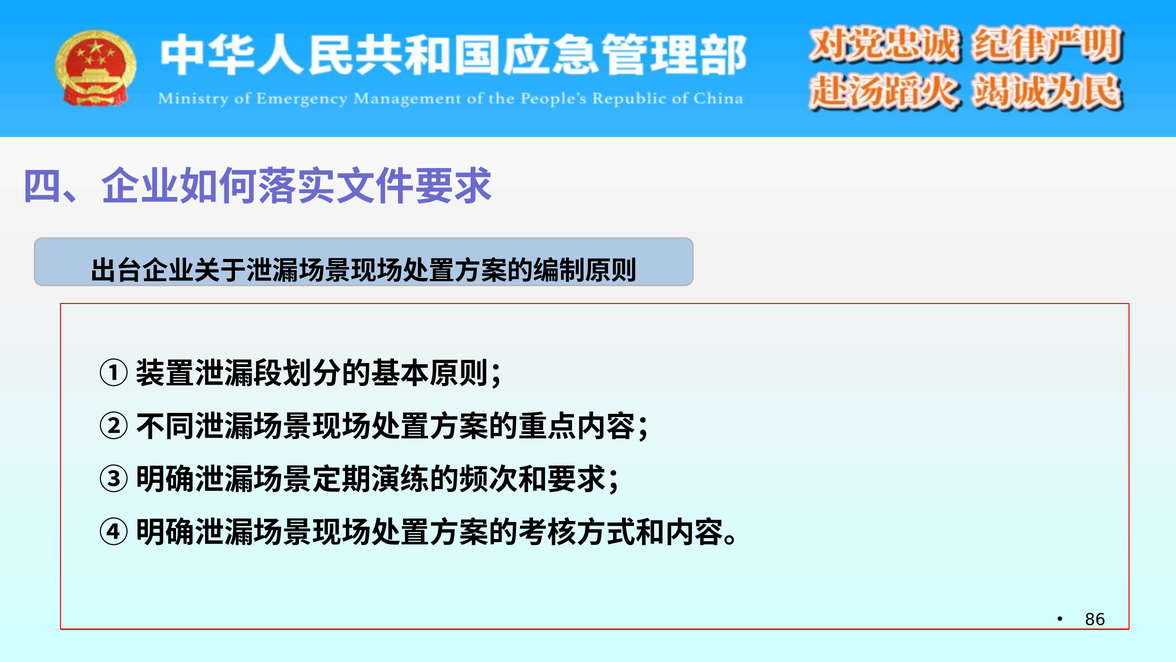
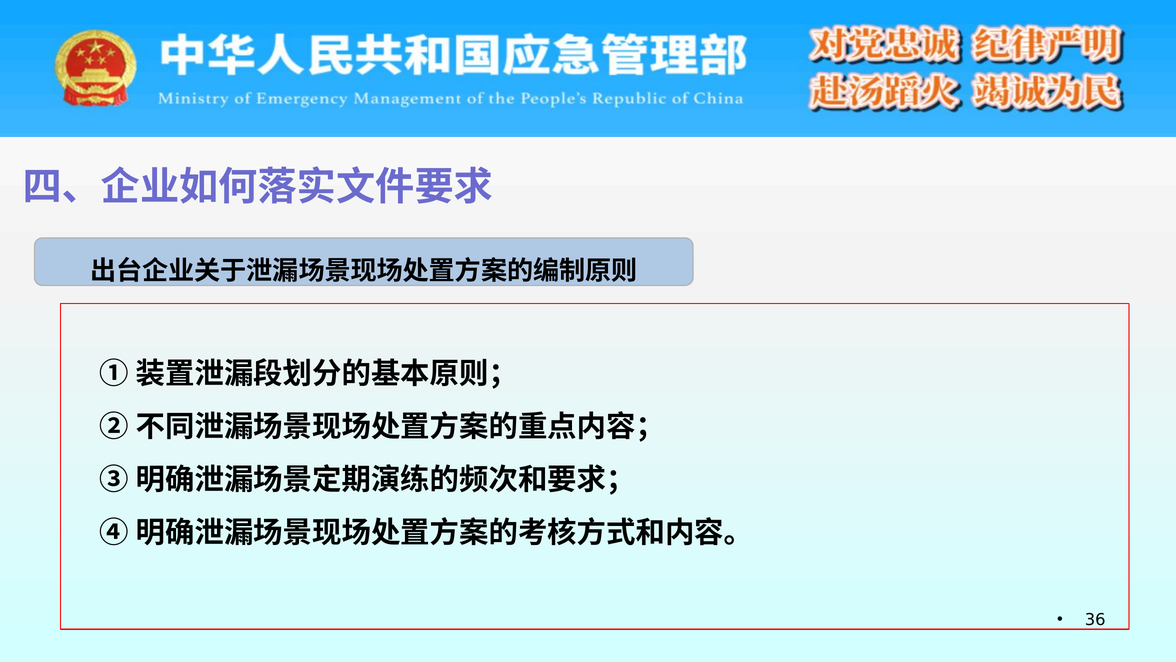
86: 86 -> 36
